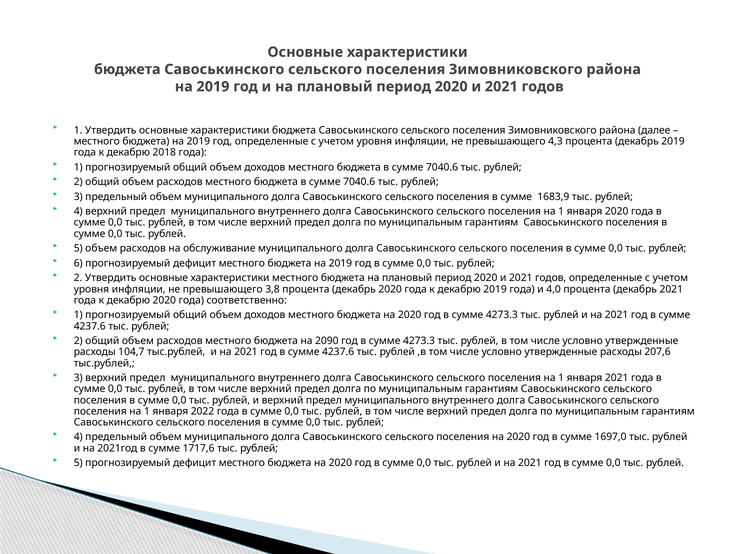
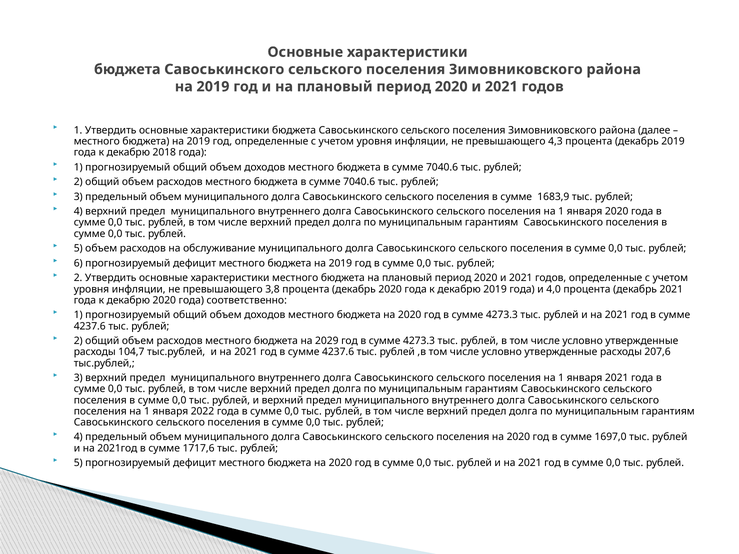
2090: 2090 -> 2029
